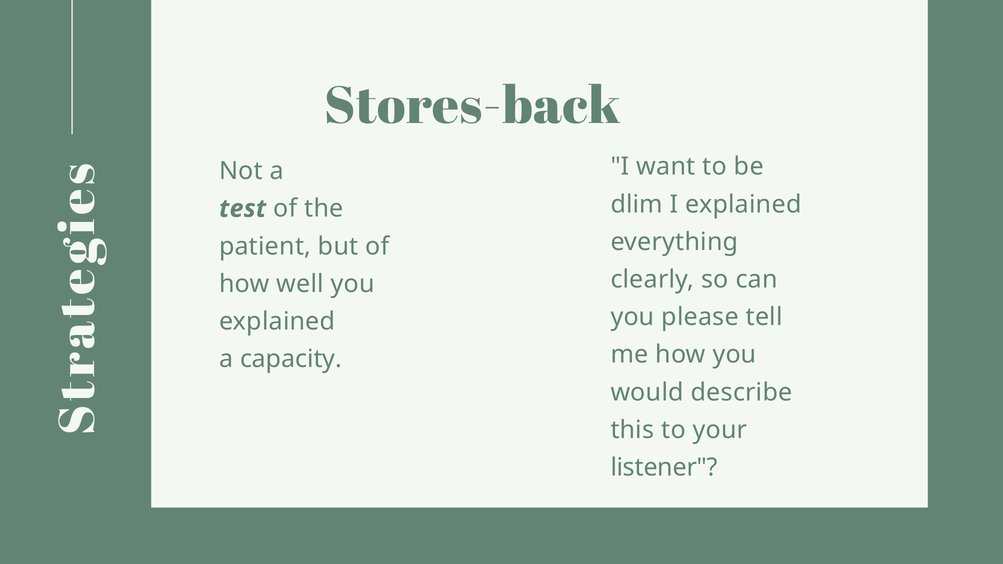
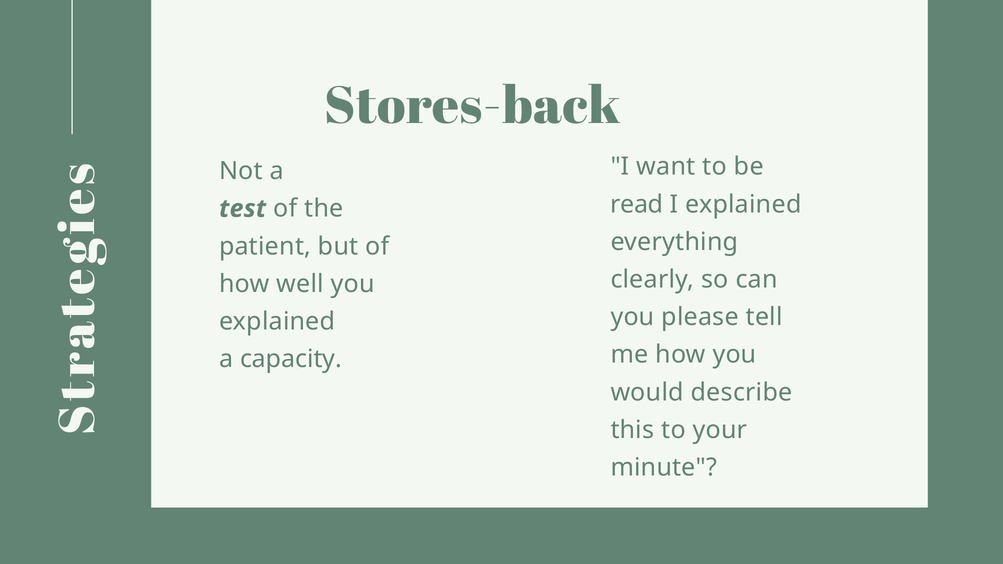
dlim: dlim -> read
listener: listener -> minute
